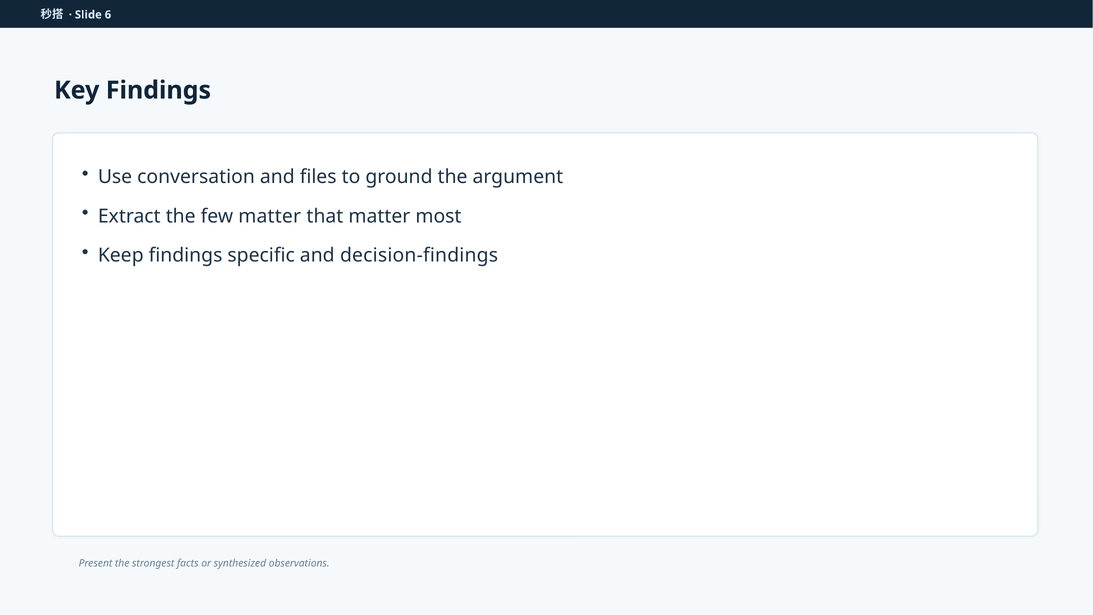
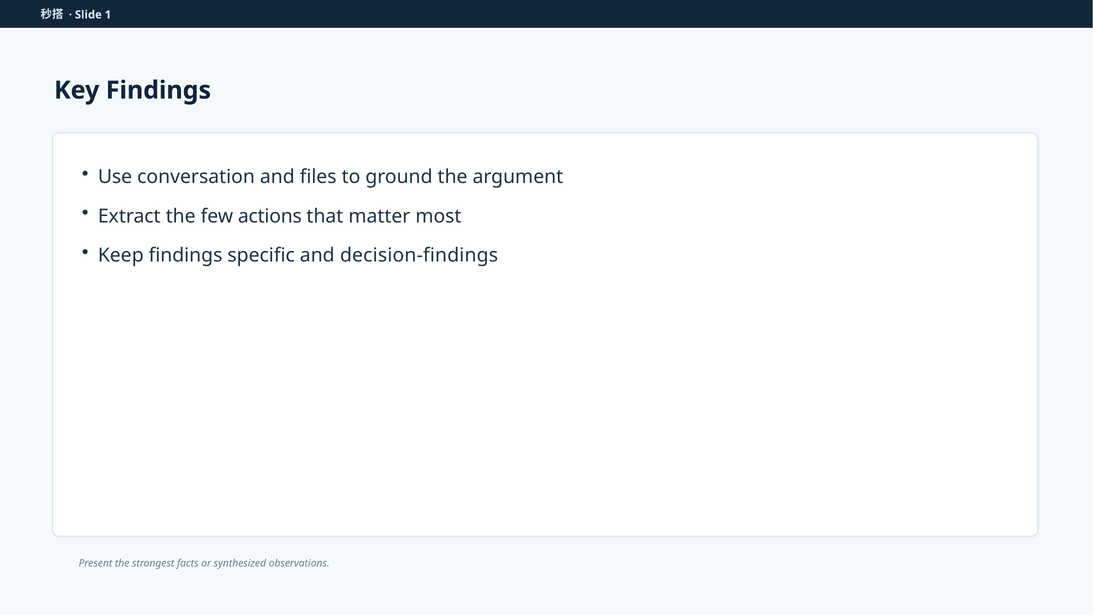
6: 6 -> 1
few matter: matter -> actions
